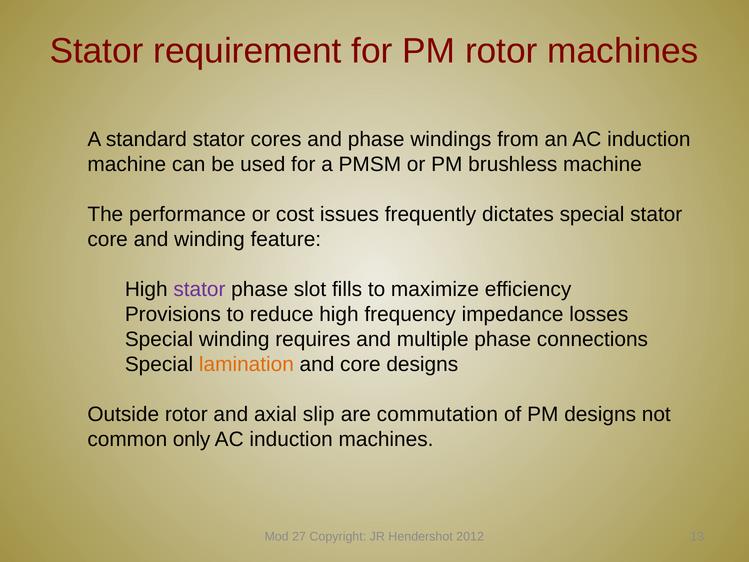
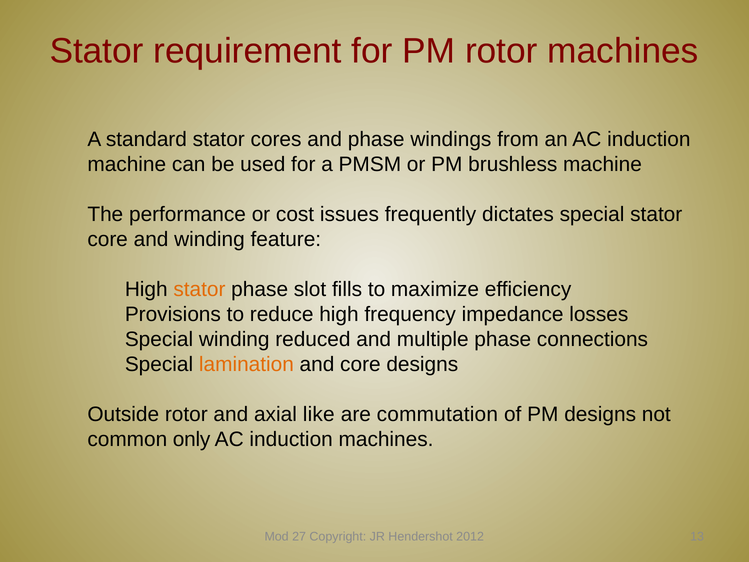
stator at (199, 289) colour: purple -> orange
requires: requires -> reduced
slip: slip -> like
